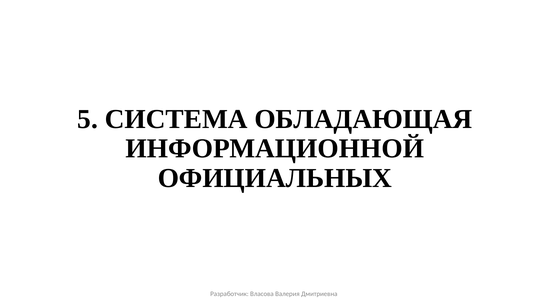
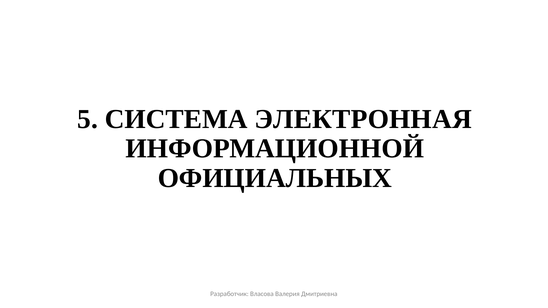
ОБЛАДАЮЩАЯ: ОБЛАДАЮЩАЯ -> ЭЛЕКТРОННАЯ
